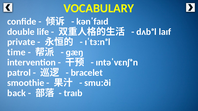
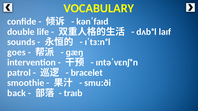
private: private -> sounds
time: time -> goes
